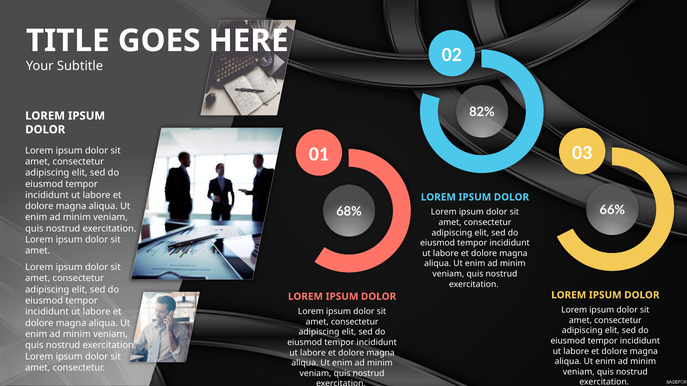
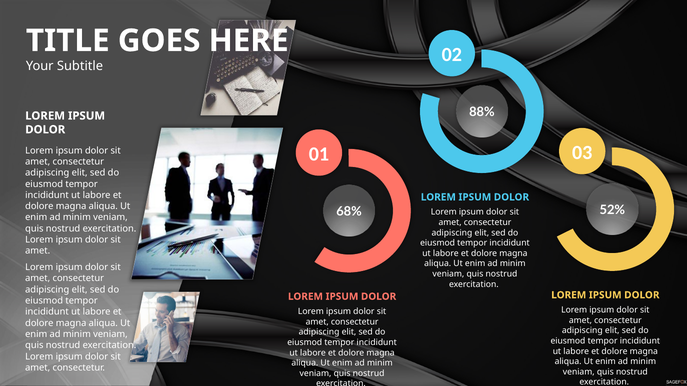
82%: 82% -> 88%
66%: 66% -> 52%
